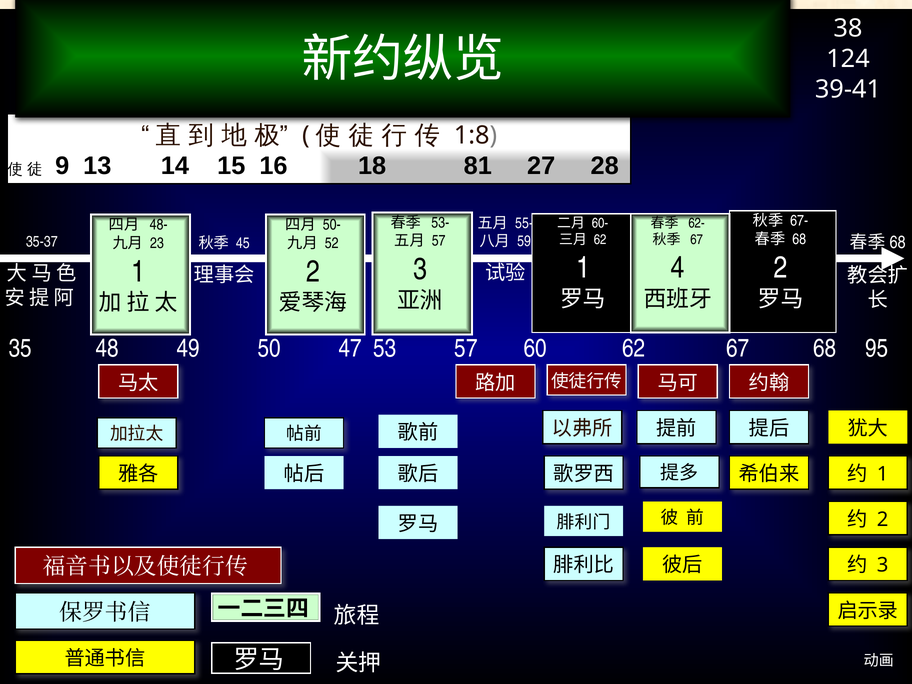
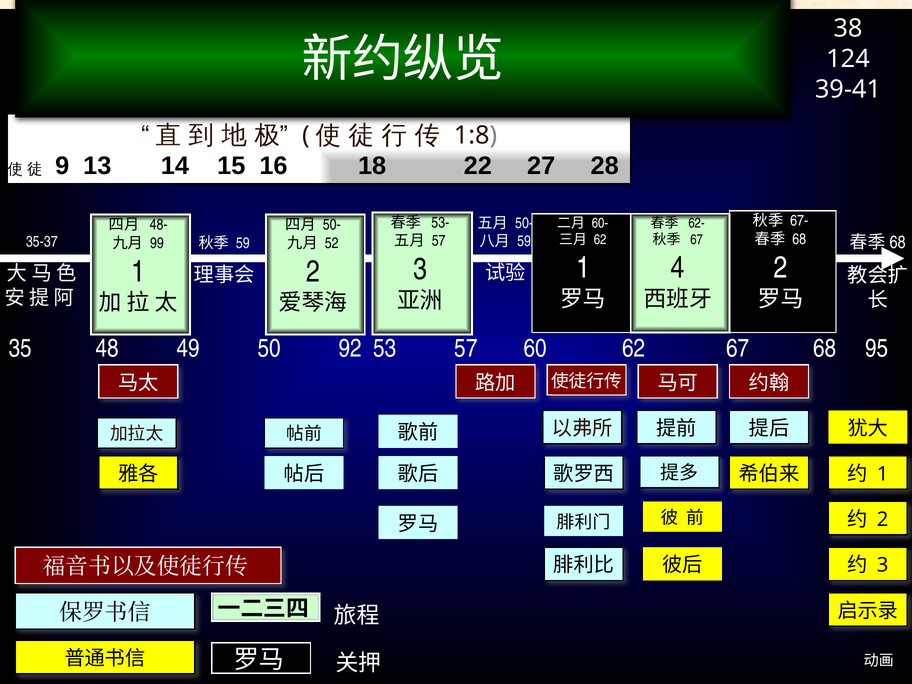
81: 81 -> 22
55- at (524, 223): 55- -> 50-
23: 23 -> 99
45 at (243, 243): 45 -> 59
47: 47 -> 92
